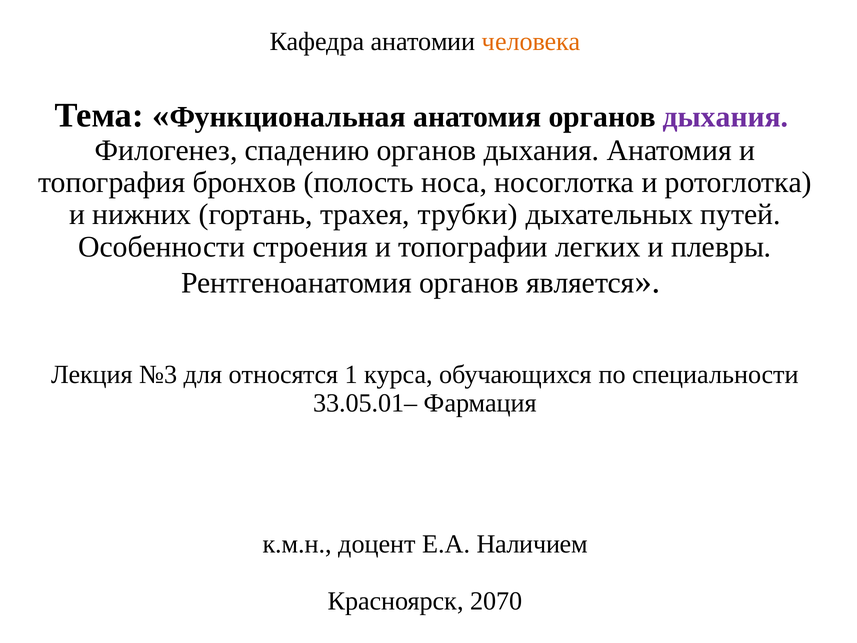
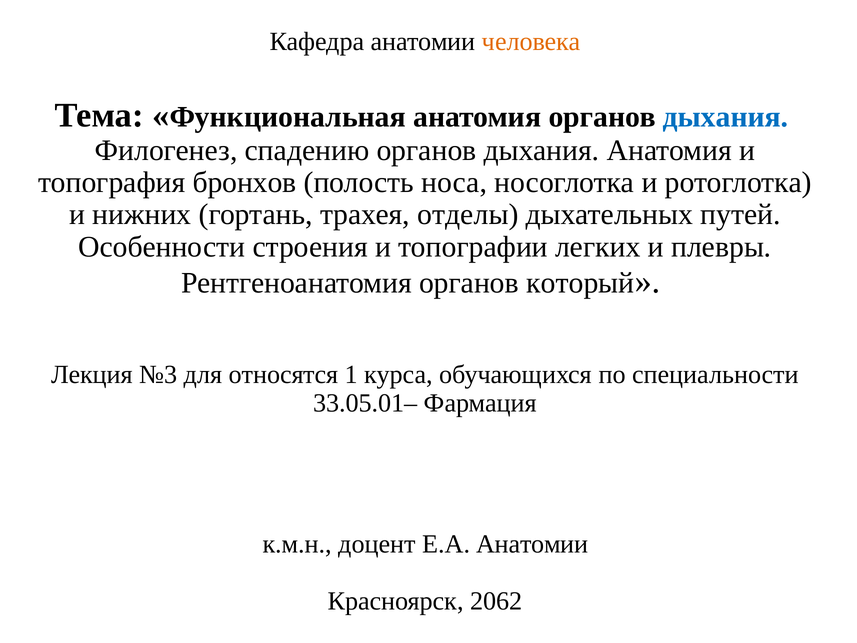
дыхания at (726, 117) colour: purple -> blue
трубки: трубки -> отделы
является: является -> который
Е.А Наличием: Наличием -> Анатомии
2070: 2070 -> 2062
